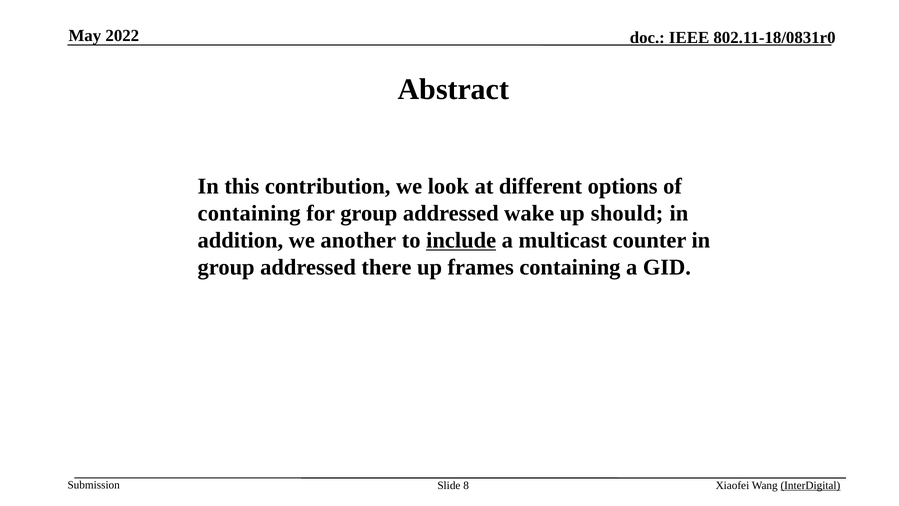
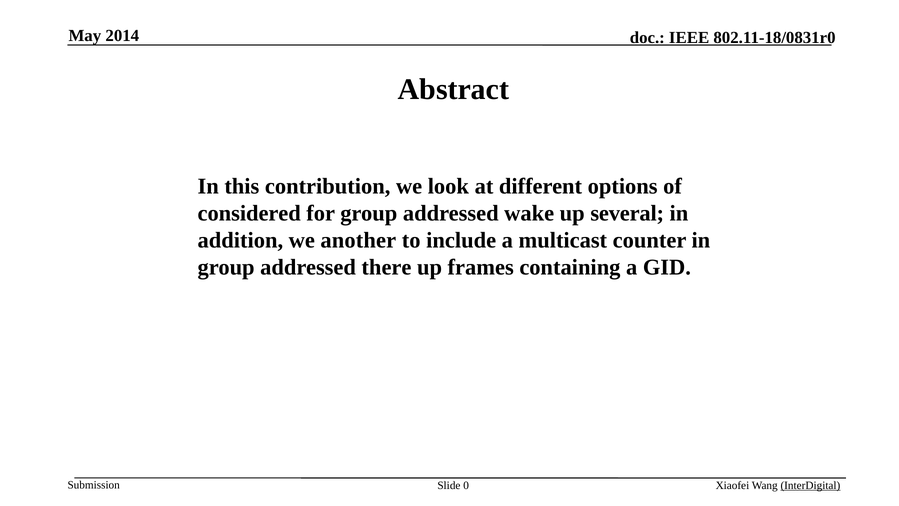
2022: 2022 -> 2014
containing at (249, 213): containing -> considered
should: should -> several
include underline: present -> none
8: 8 -> 0
